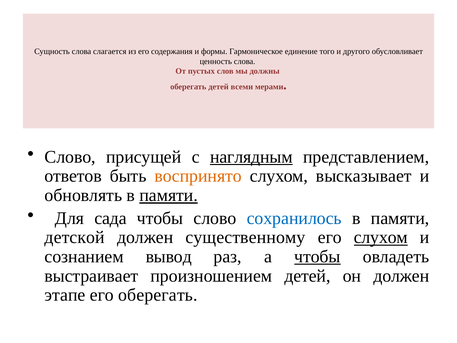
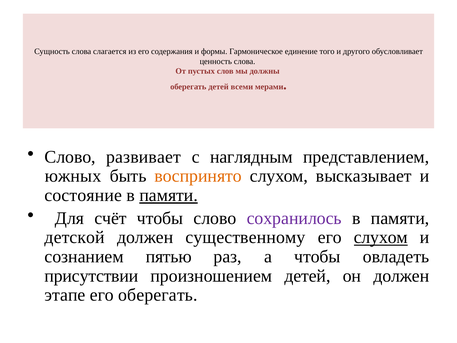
присущей: присущей -> развивает
наглядным underline: present -> none
ответов: ответов -> южных
обновлять: обновлять -> состояние
сада: сада -> счёт
сохранилось colour: blue -> purple
вывод: вывод -> пятью
чтобы at (317, 256) underline: present -> none
выстраивает: выстраивает -> присутствии
